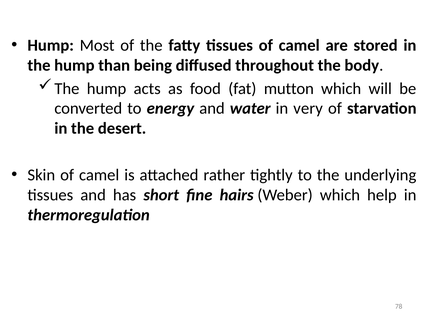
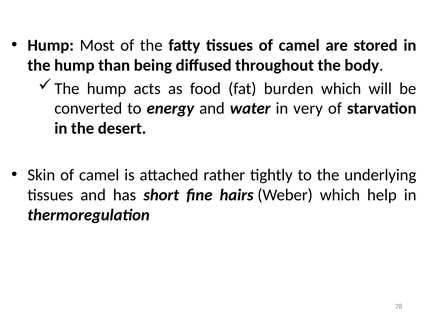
mutton: mutton -> burden
